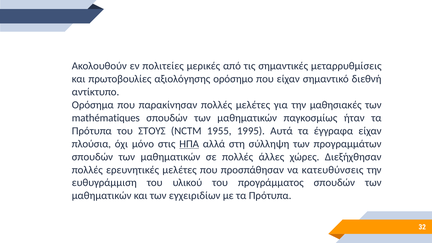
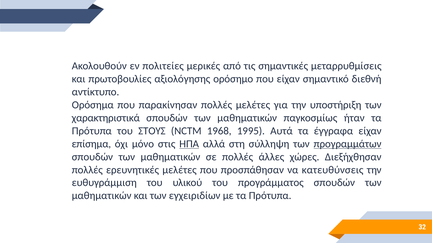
μαθησιακές: μαθησιακές -> υποστήριξη
mathématiques: mathématiques -> χαρακτηριστικά
1955: 1955 -> 1968
πλούσια: πλούσια -> επίσημα
προγραμμάτων underline: none -> present
